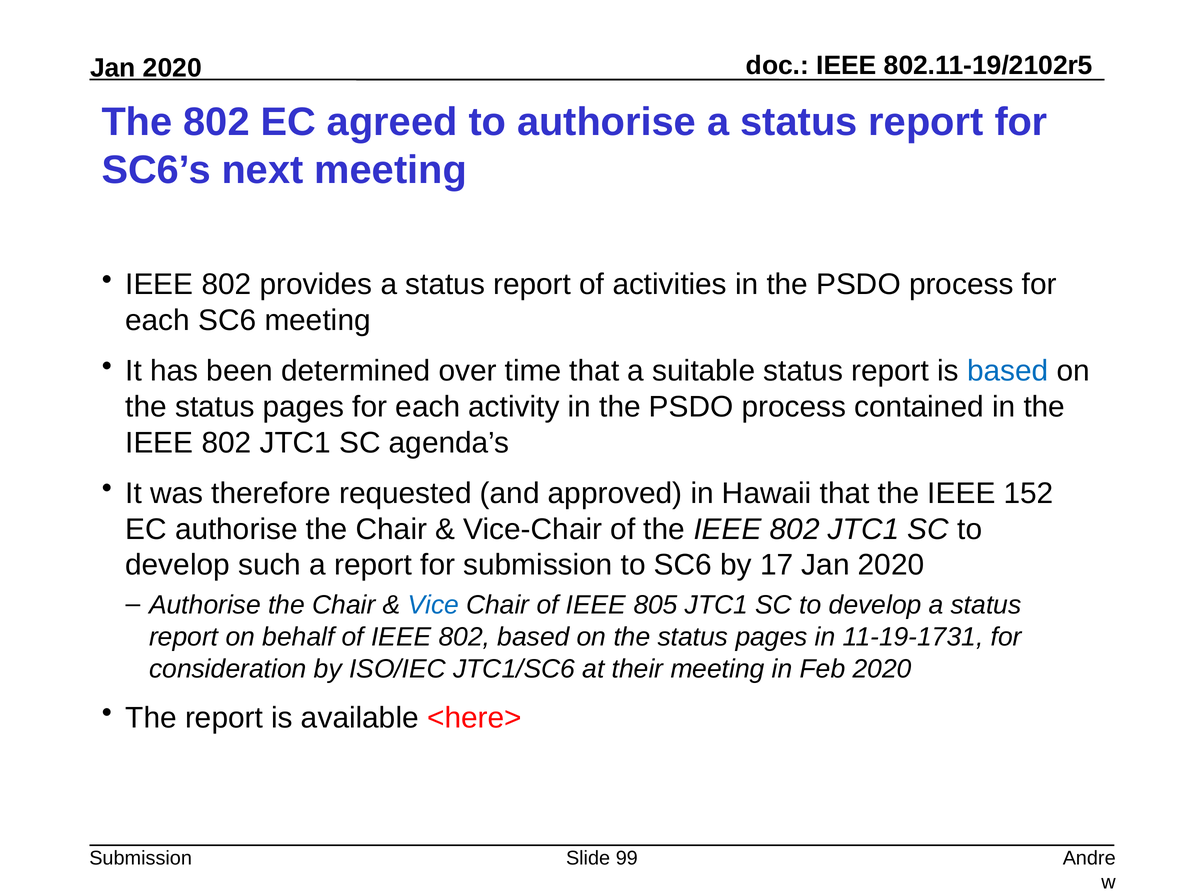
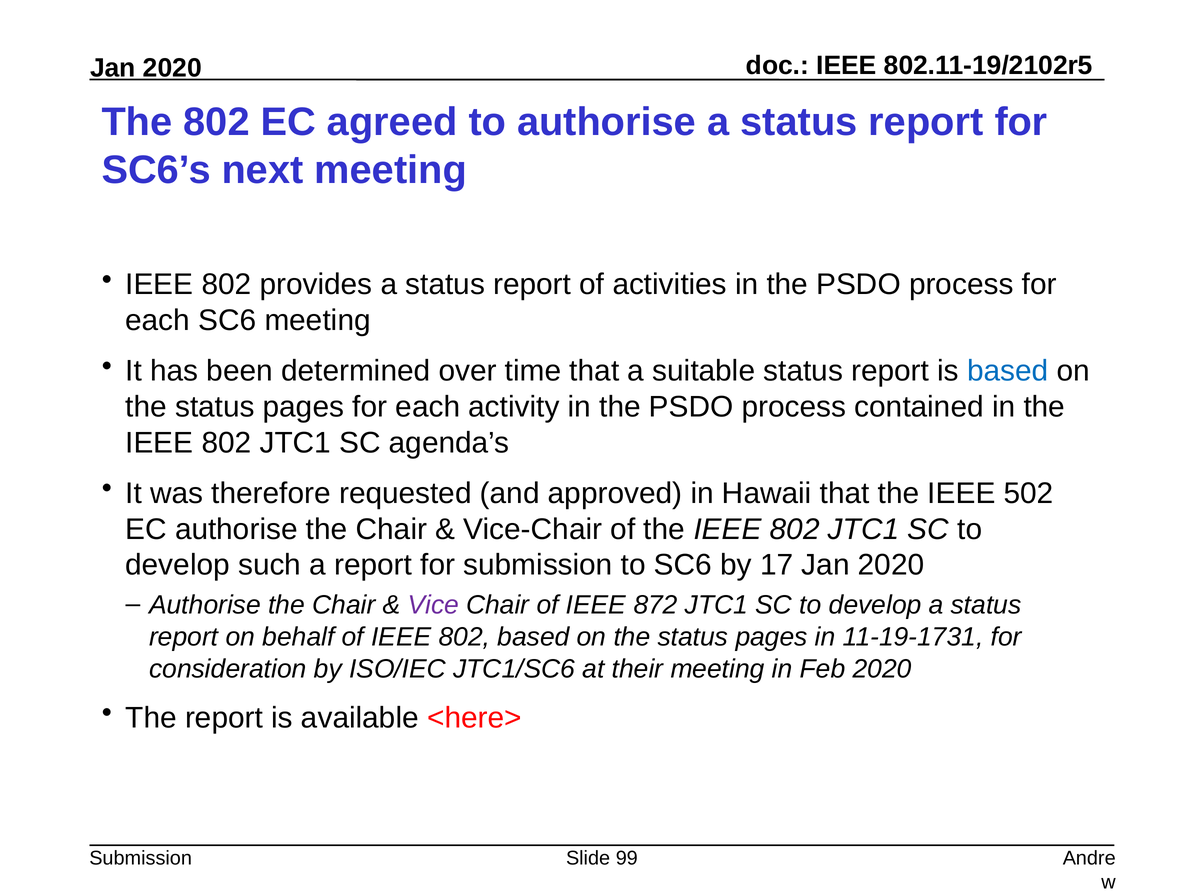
152: 152 -> 502
Vice colour: blue -> purple
805: 805 -> 872
